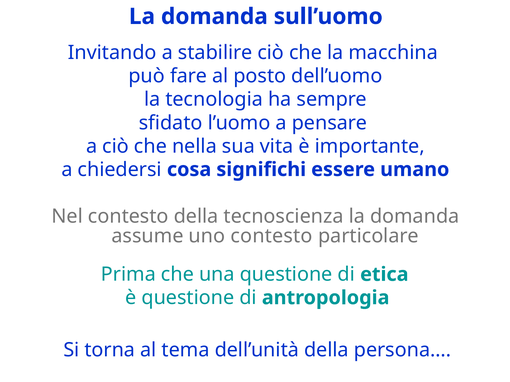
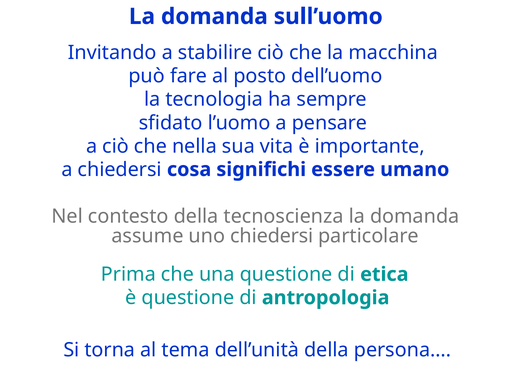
uno contesto: contesto -> chiedersi
